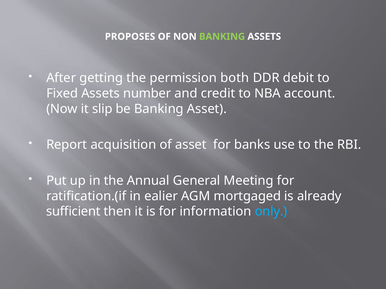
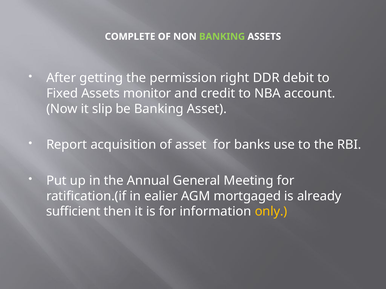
PROPOSES: PROPOSES -> COMPLETE
both: both -> right
number: number -> monitor
only colour: light blue -> yellow
